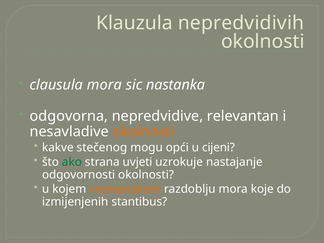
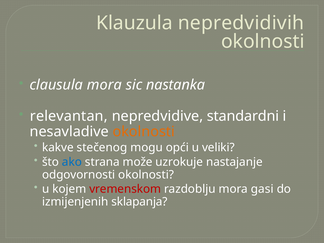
odgovorna: odgovorna -> relevantan
relevantan: relevantan -> standardni
cijeni: cijeni -> veliki
ako colour: green -> blue
uvjeti: uvjeti -> može
vremenskom colour: orange -> red
koje: koje -> gasi
stantibus: stantibus -> sklapanja
